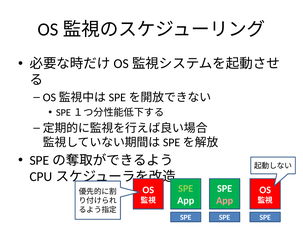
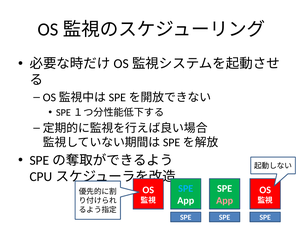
SPE at (186, 188) colour: light green -> light blue
